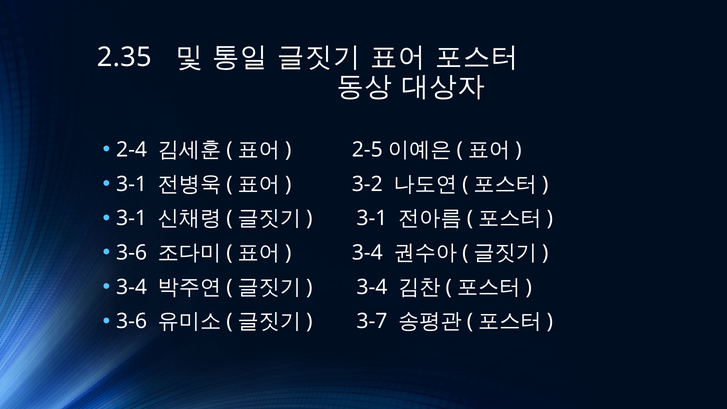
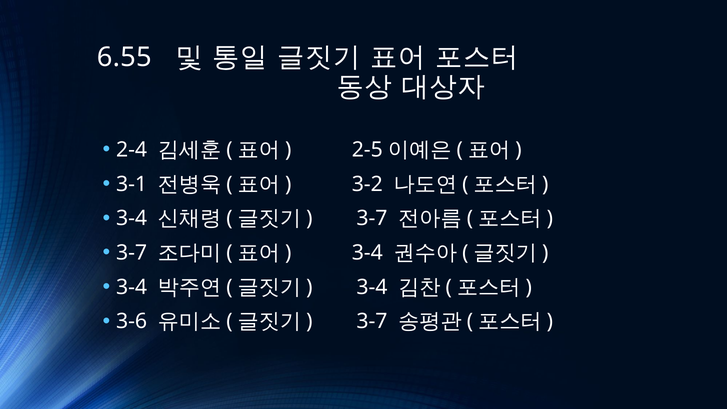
2.35: 2.35 -> 6.55
3-1 at (132, 218): 3-1 -> 3-4
3-1 at (372, 218): 3-1 -> 3-7
3-6 at (132, 253): 3-6 -> 3-7
